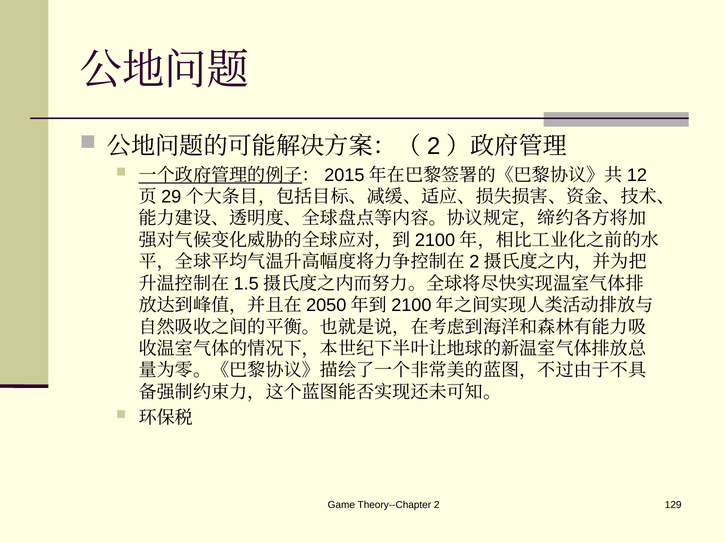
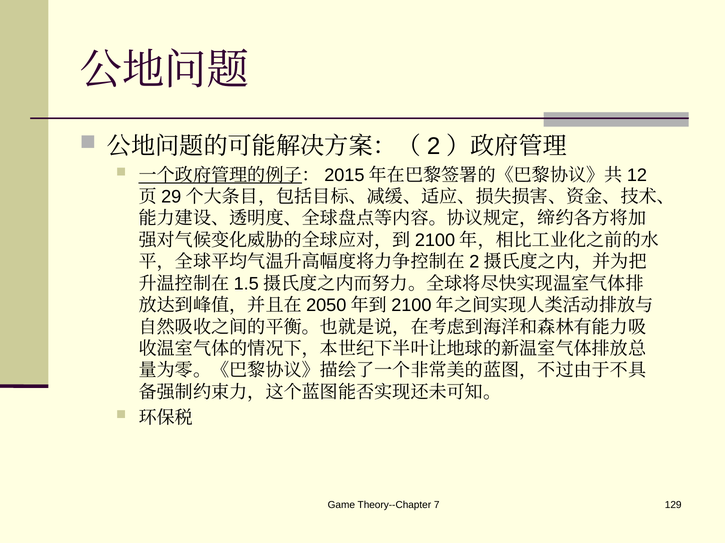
2: 2 -> 7
